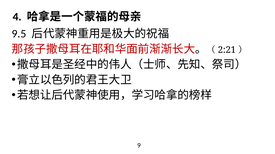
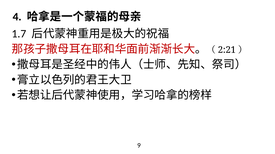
9.5: 9.5 -> 1.7
